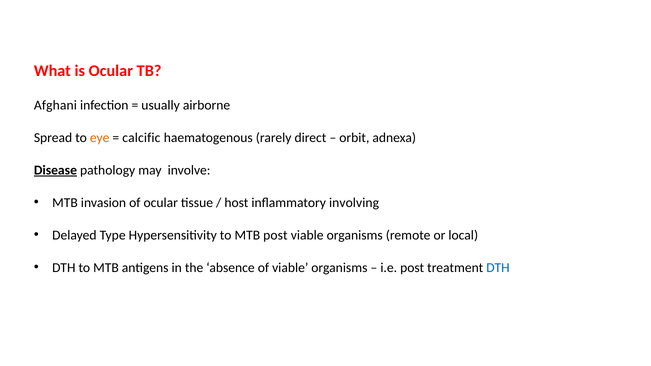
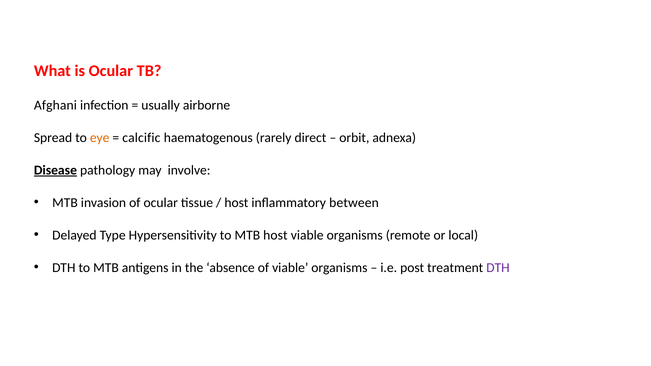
involving: involving -> between
MTB post: post -> host
DTH at (498, 268) colour: blue -> purple
